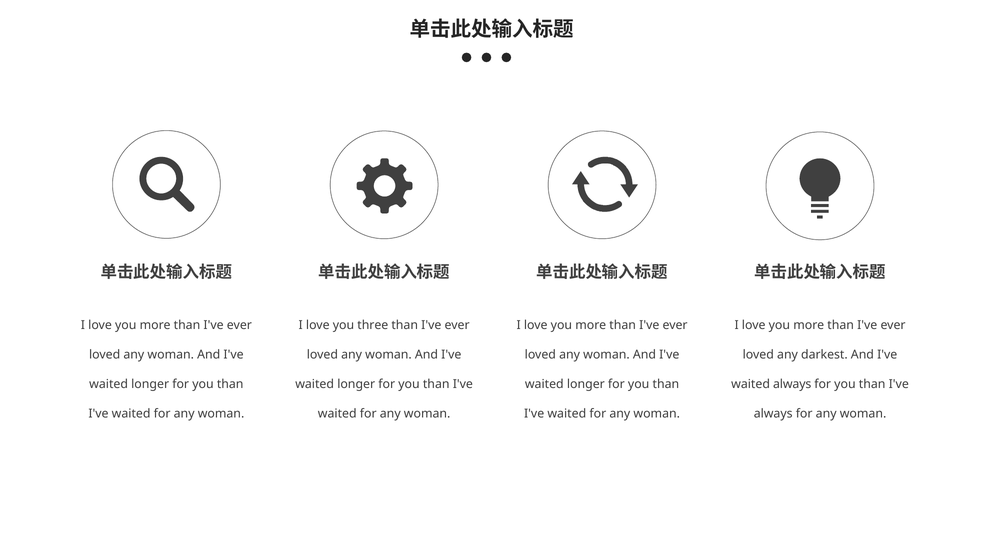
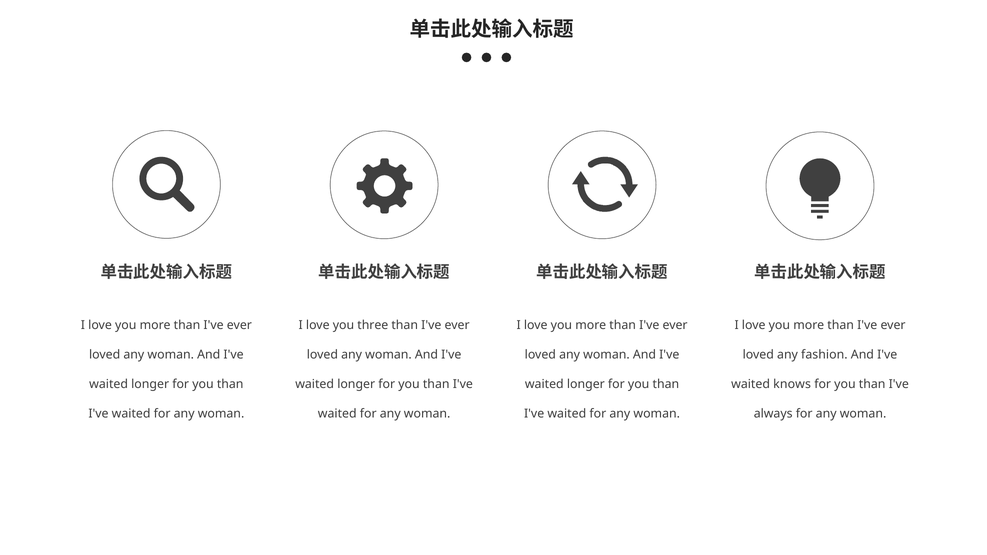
darkest: darkest -> fashion
waited always: always -> knows
